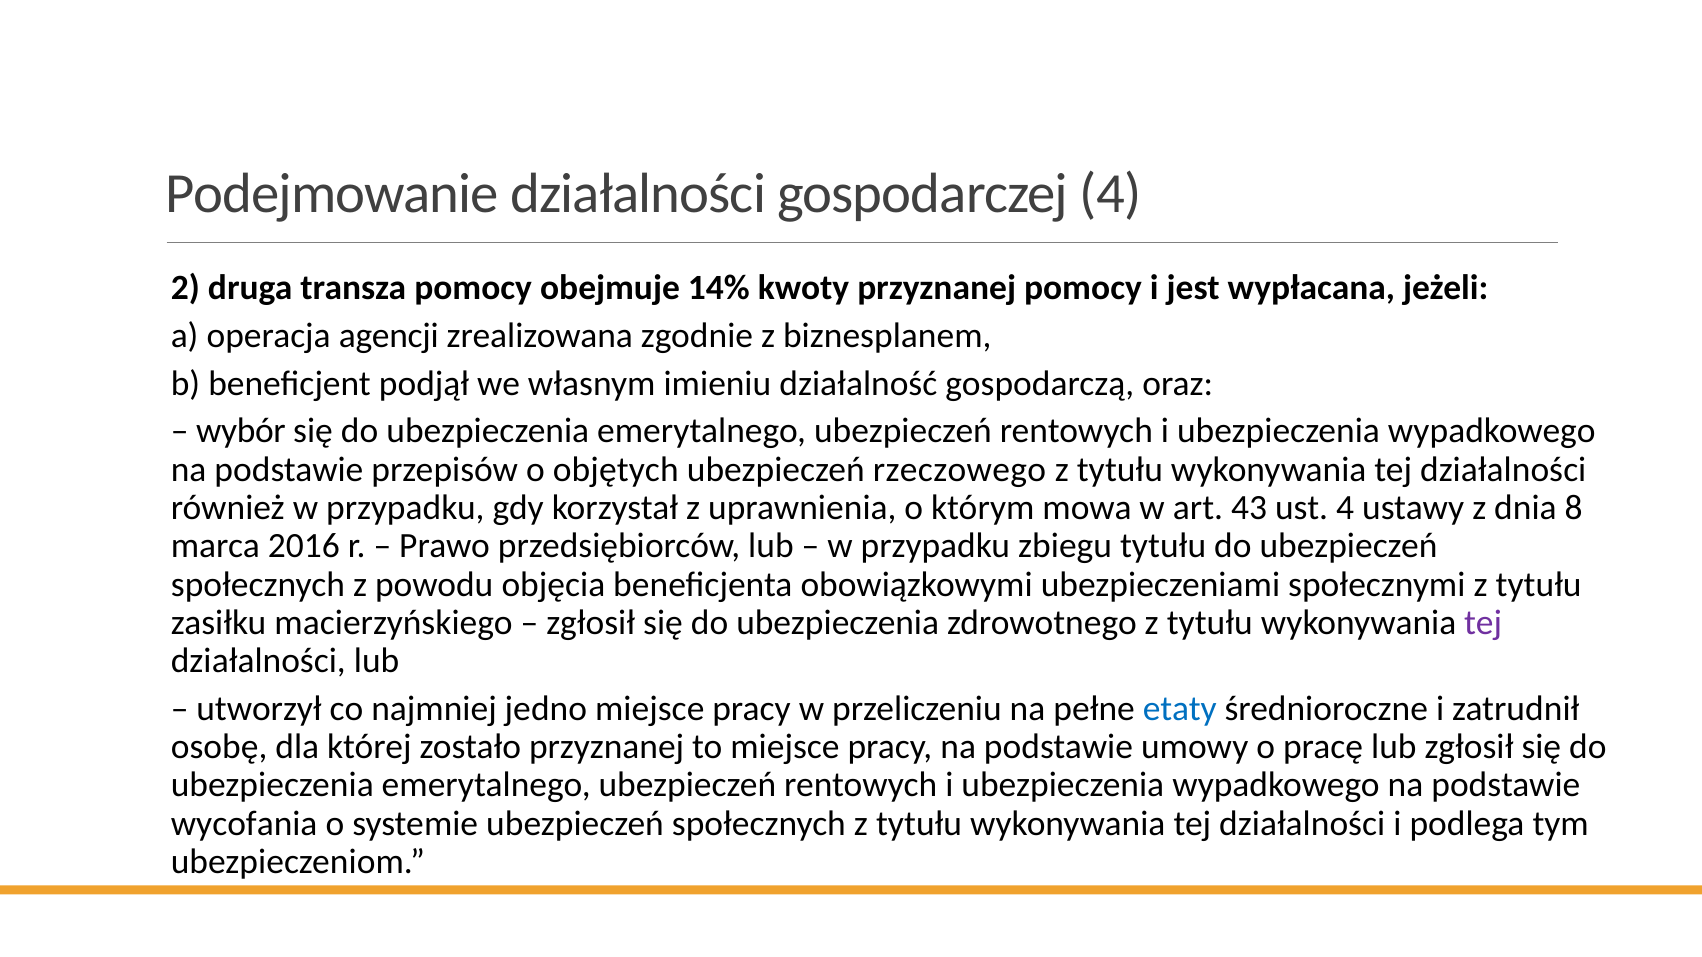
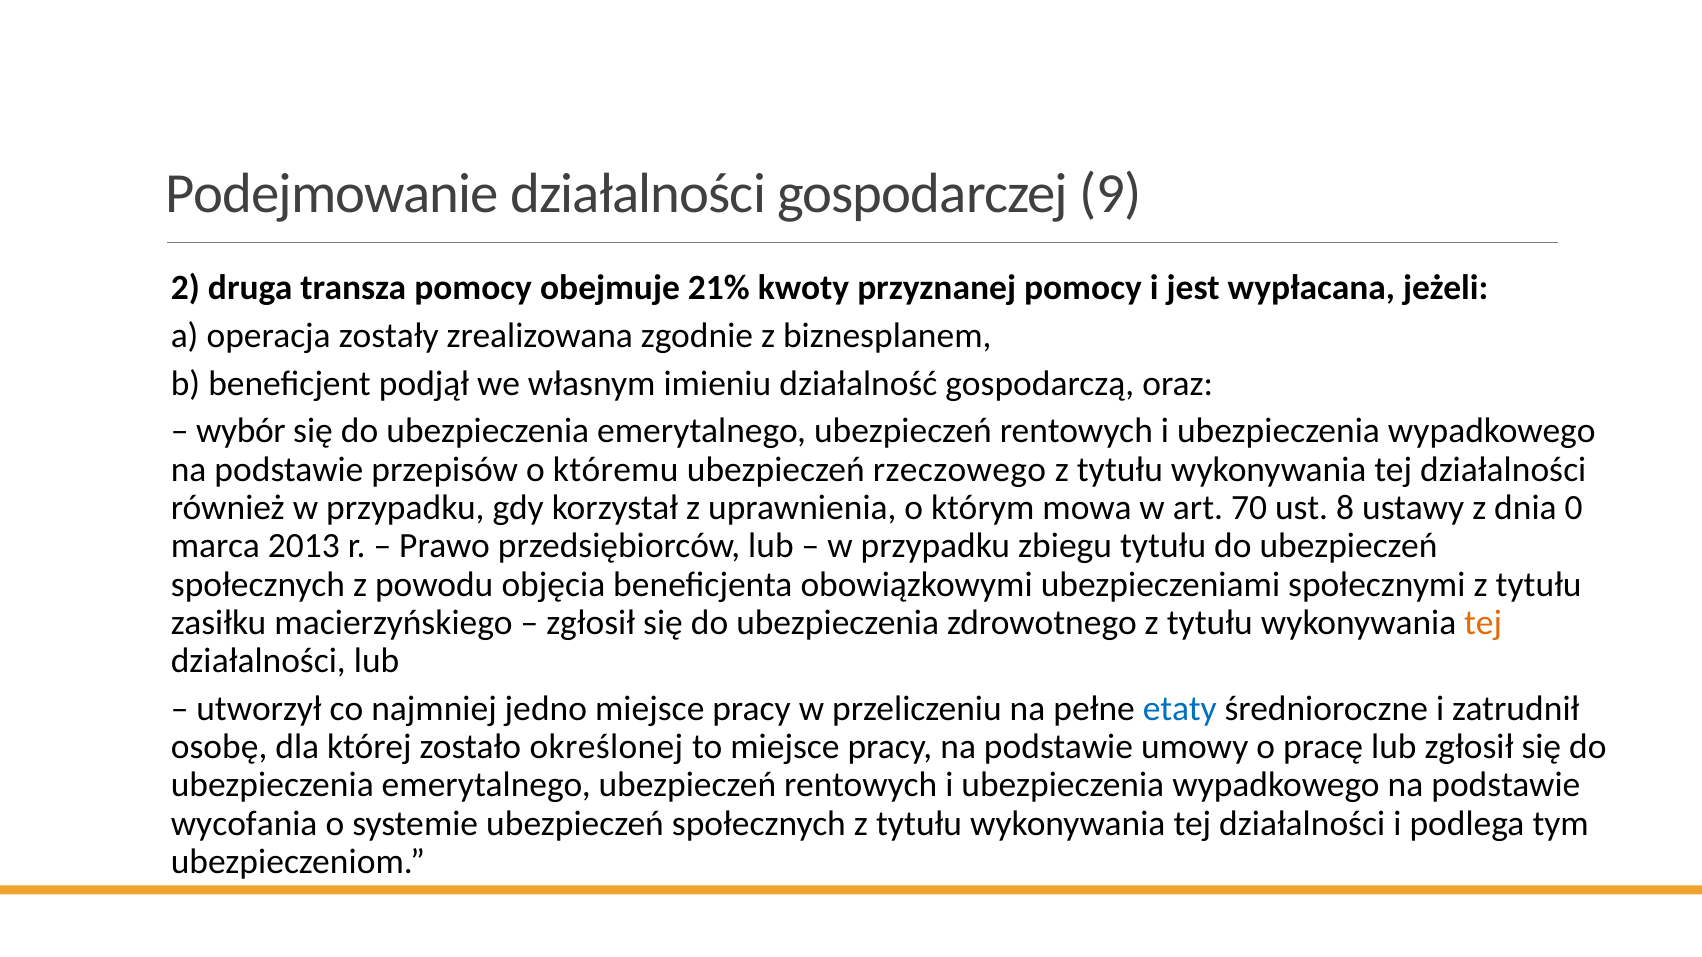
gospodarczej 4: 4 -> 9
14%: 14% -> 21%
agencji: agencji -> zostały
objętych: objętych -> któremu
43: 43 -> 70
ust 4: 4 -> 8
8: 8 -> 0
2016: 2016 -> 2013
tej at (1483, 623) colour: purple -> orange
zostało przyznanej: przyznanej -> określonej
